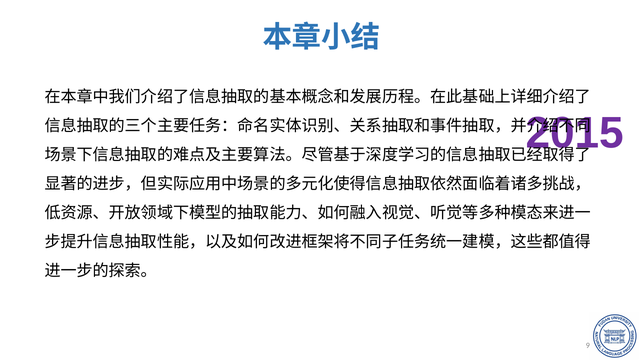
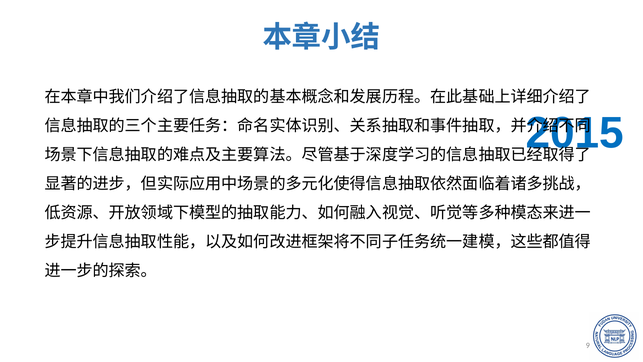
2015 colour: purple -> blue
